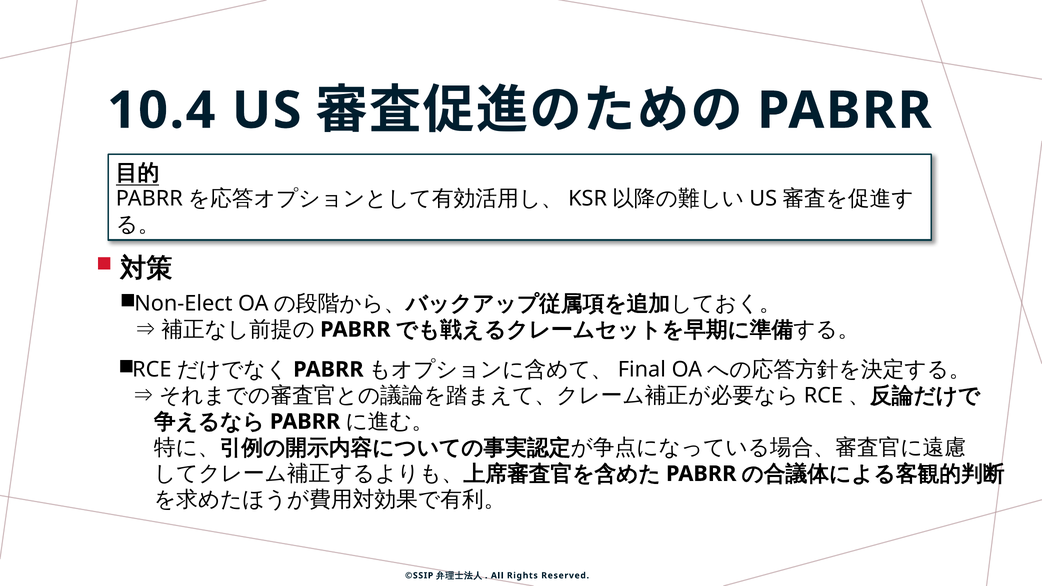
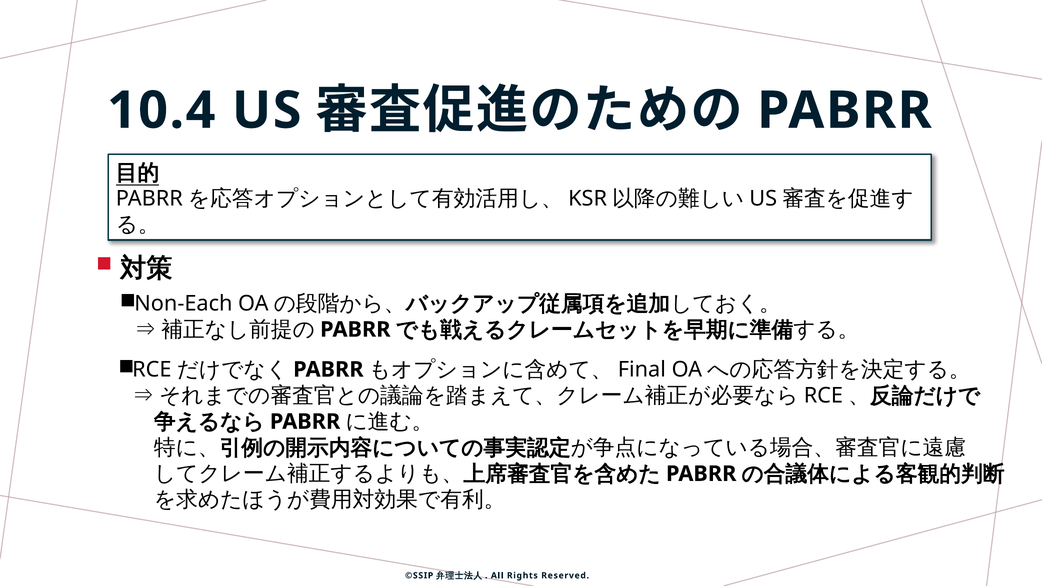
Non-Elect: Non-Elect -> Non-Each
